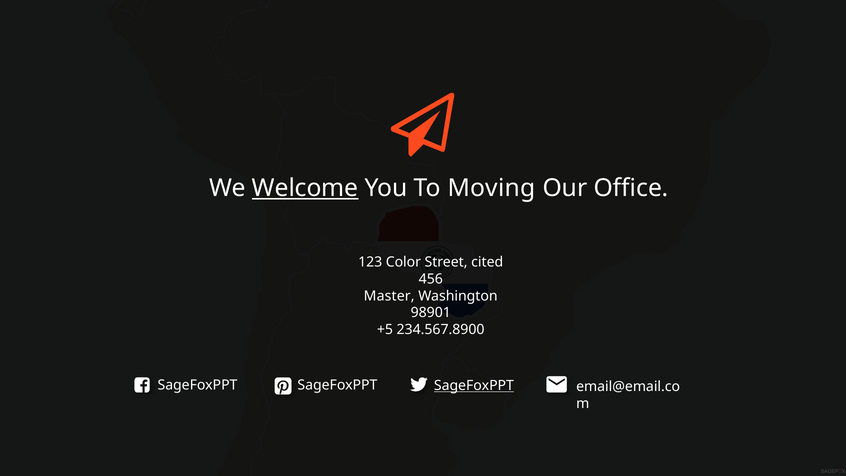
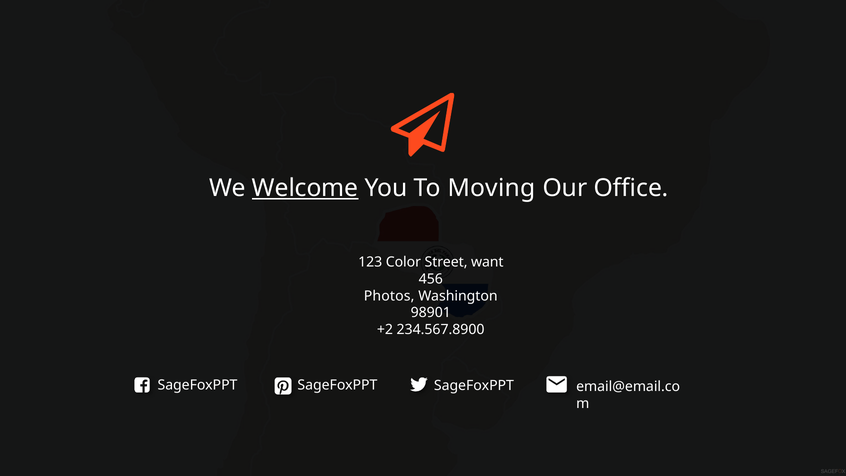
cited: cited -> want
Master: Master -> Photos
+5: +5 -> +2
SageFoxPPT at (474, 386) underline: present -> none
